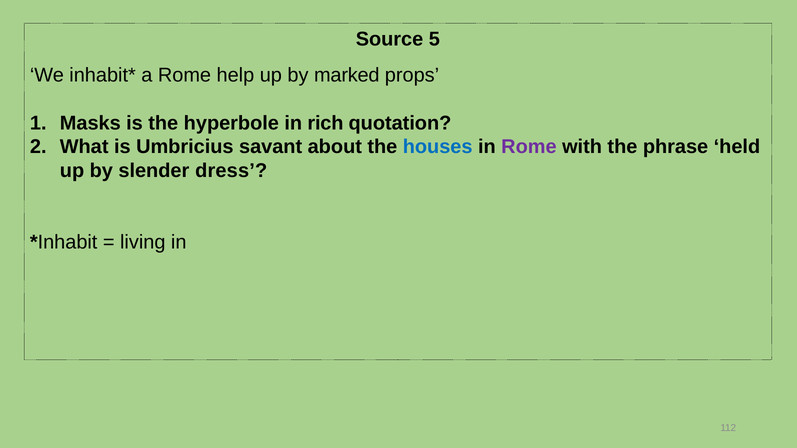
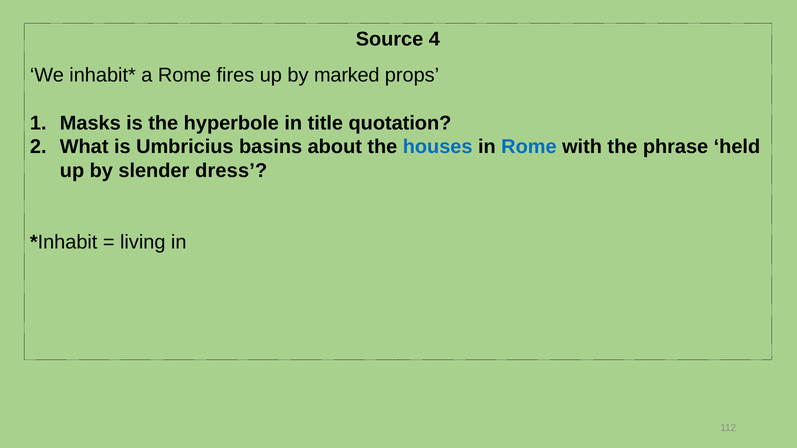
5: 5 -> 4
help: help -> fires
rich: rich -> title
savant: savant -> basins
Rome at (529, 147) colour: purple -> blue
